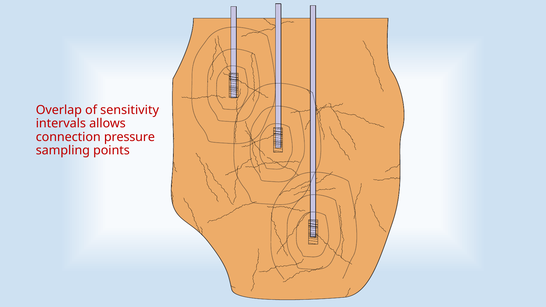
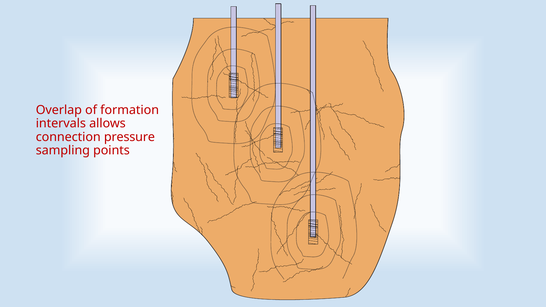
sensitivity: sensitivity -> formation
